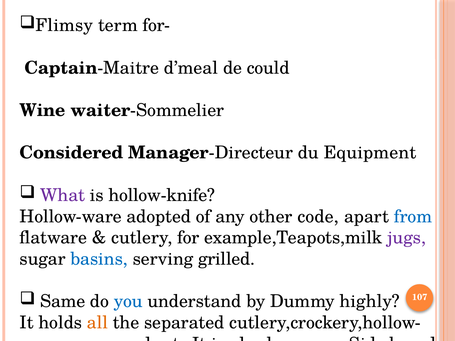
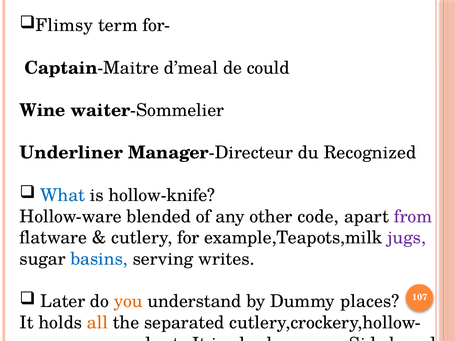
Considered: Considered -> Underliner
Equipment: Equipment -> Recognized
What colour: purple -> blue
adopted: adopted -> blended
from colour: blue -> purple
grilled: grilled -> writes
Same: Same -> Later
you colour: blue -> orange
highly: highly -> places
